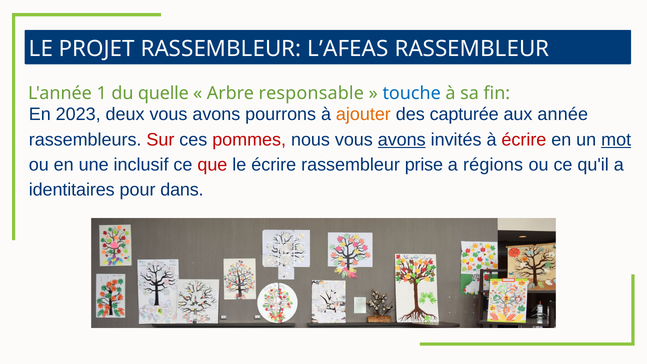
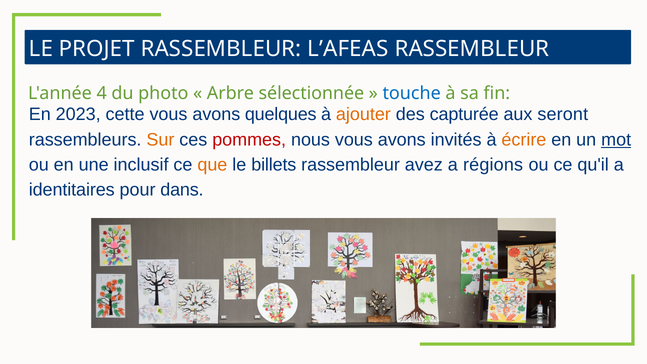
1: 1 -> 4
quelle: quelle -> photo
responsable: responsable -> sélectionnée
deux: deux -> cette
pourrons: pourrons -> quelques
année: année -> seront
Sur colour: red -> orange
avons at (402, 140) underline: present -> none
écrire at (524, 140) colour: red -> orange
que colour: red -> orange
le écrire: écrire -> billets
prise: prise -> avez
